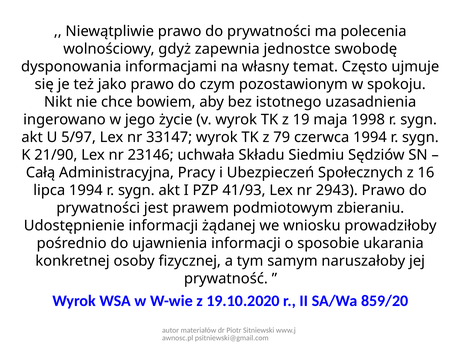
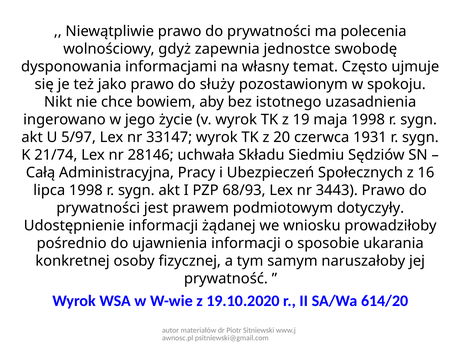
czym: czym -> służy
79: 79 -> 20
czerwca 1994: 1994 -> 1931
21/90: 21/90 -> 21/74
23146: 23146 -> 28146
lipca 1994: 1994 -> 1998
41/93: 41/93 -> 68/93
2943: 2943 -> 3443
zbieraniu: zbieraniu -> dotyczyły
859/20: 859/20 -> 614/20
